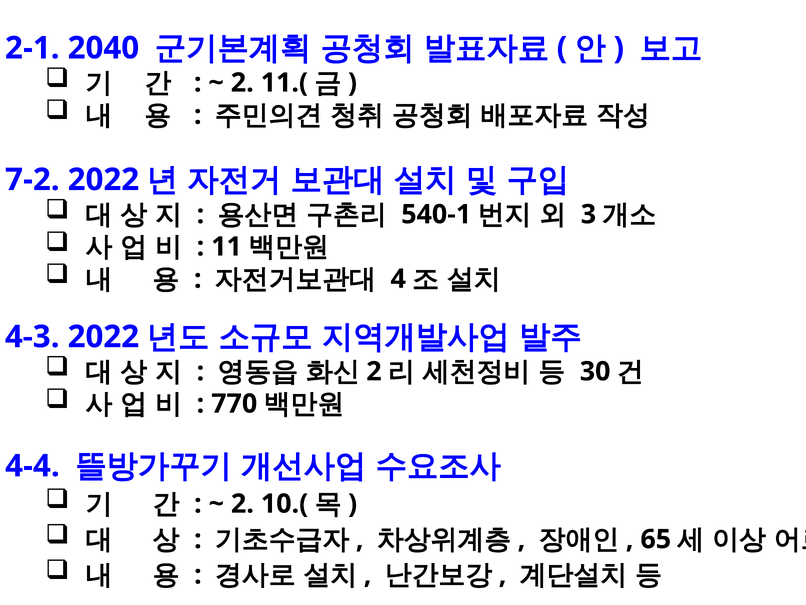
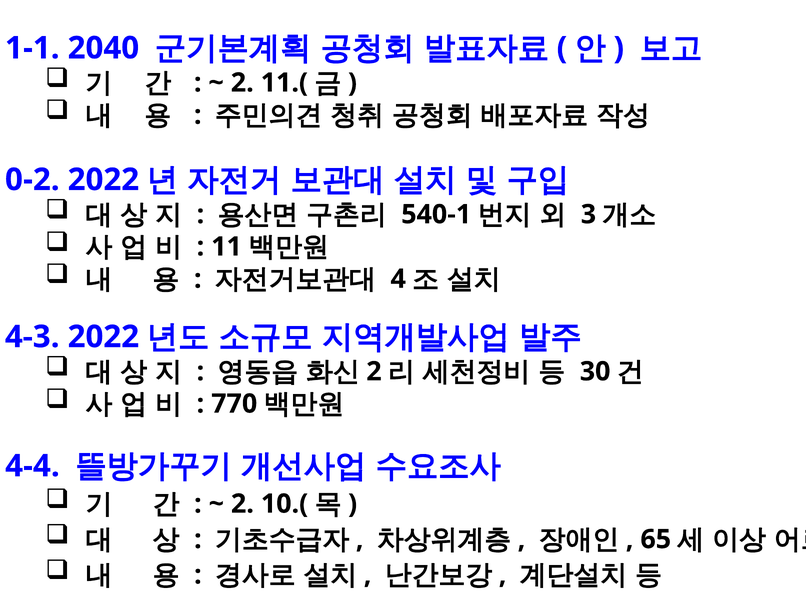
2-1: 2-1 -> 1-1
7-2: 7-2 -> 0-2
